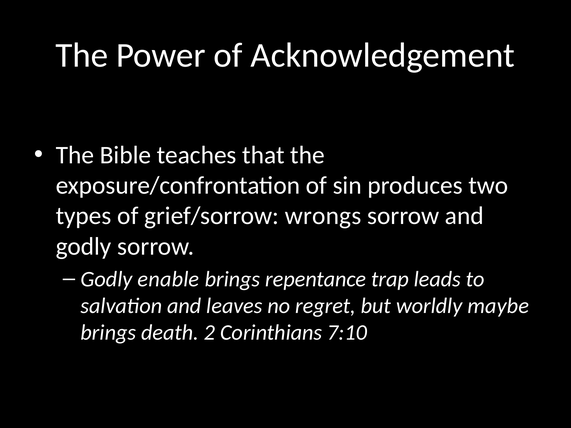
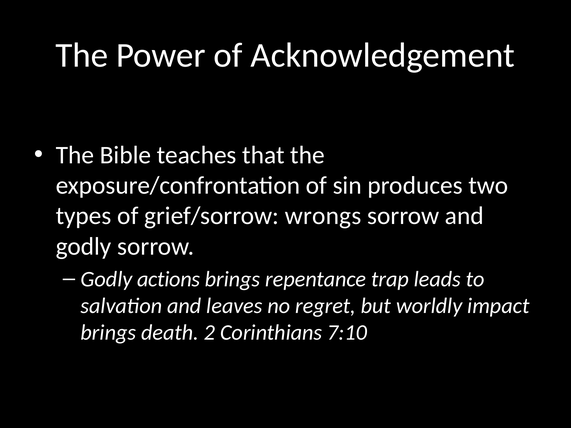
enable: enable -> actions
maybe: maybe -> impact
